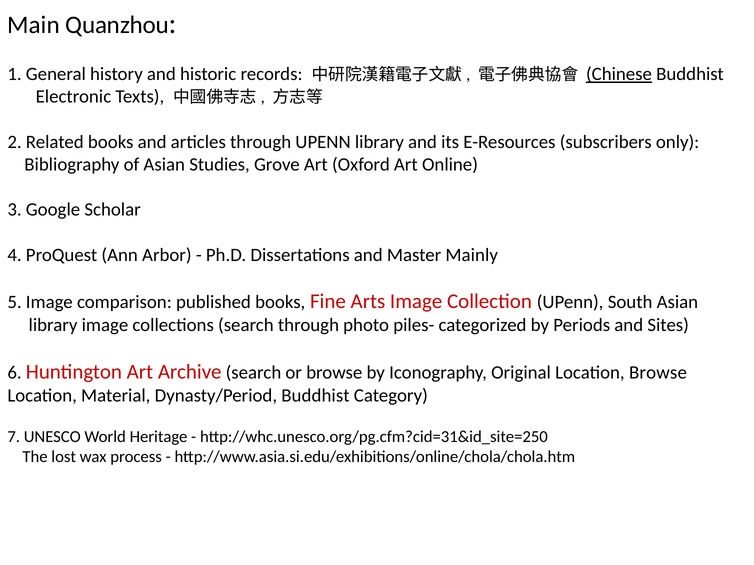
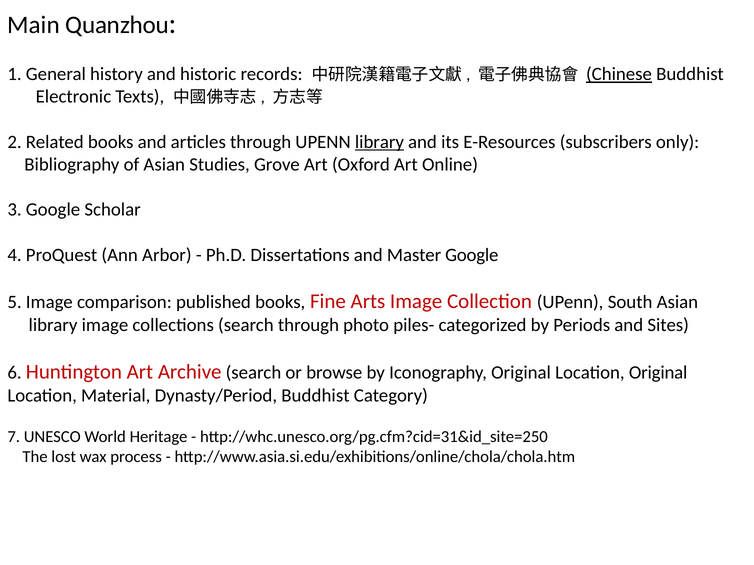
library at (379, 142) underline: none -> present
Master Mainly: Mainly -> Google
Location Browse: Browse -> Original
